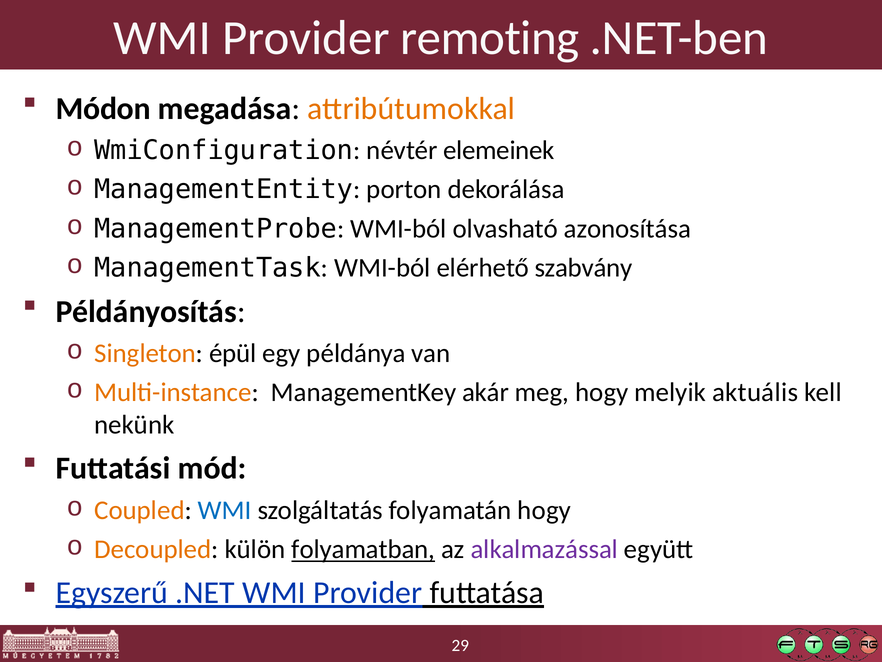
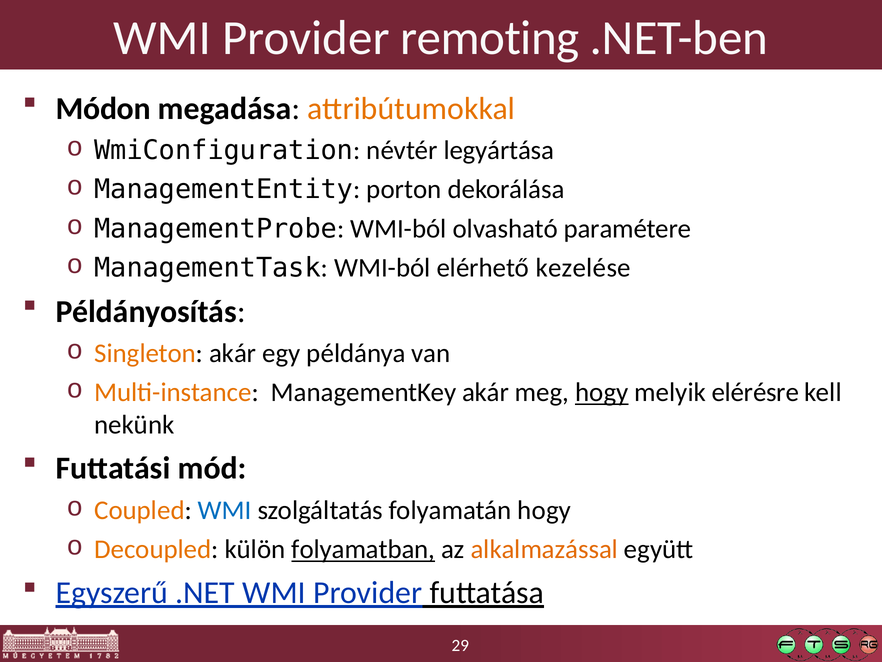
elemeinek: elemeinek -> legyártása
azonosítása: azonosítása -> paramétere
szabvány: szabvány -> kezelése
Singleton épül: épül -> akár
hogy at (602, 392) underline: none -> present
aktuális: aktuális -> elérésre
alkalmazással colour: purple -> orange
